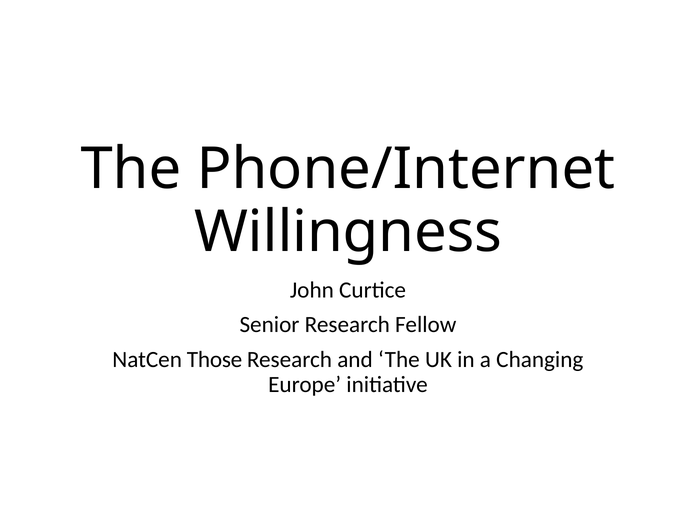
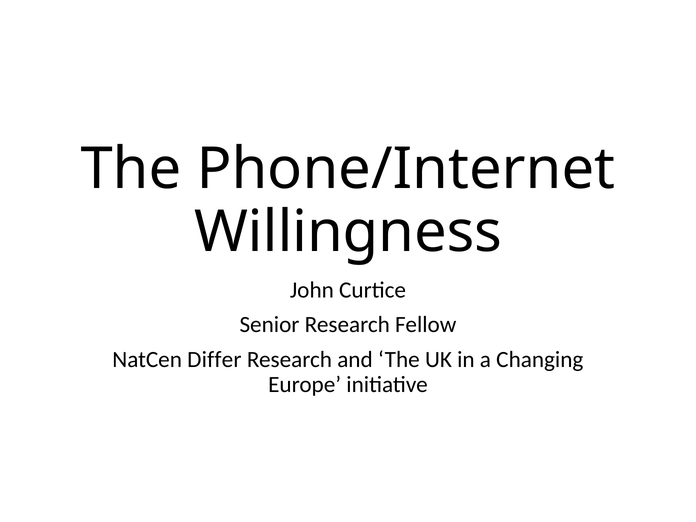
Those: Those -> Differ
